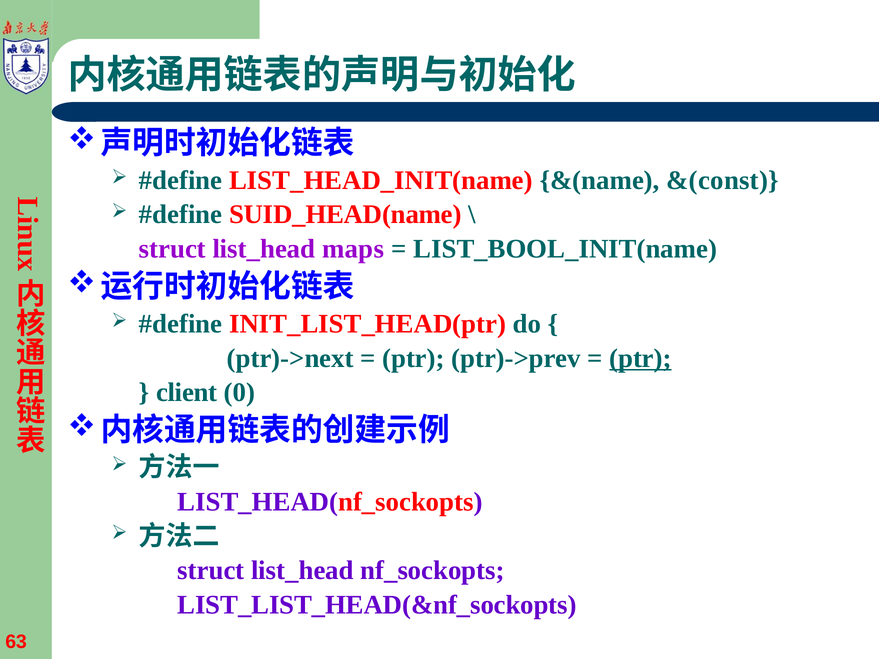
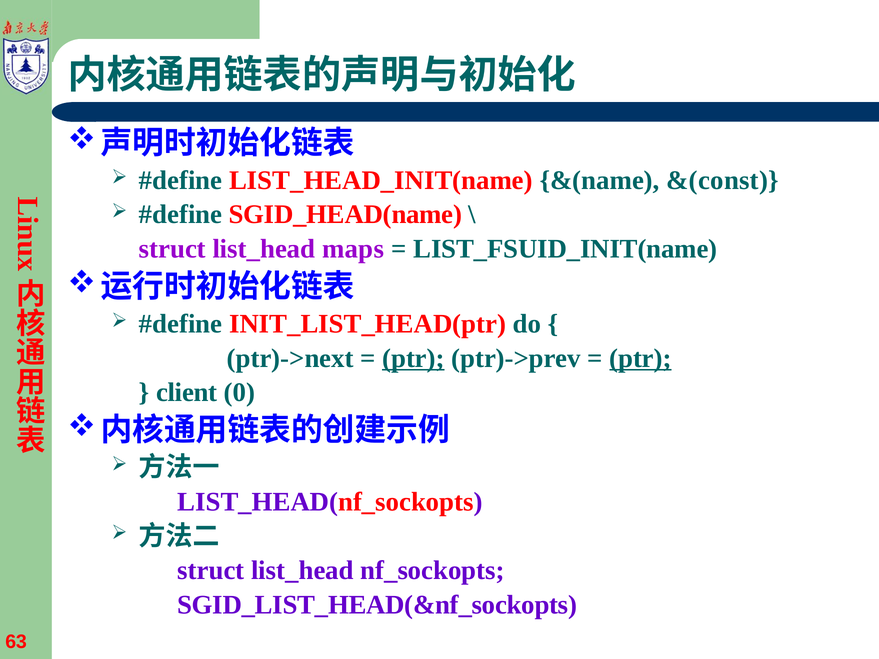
SUID_HEAD(name: SUID_HEAD(name -> SGID_HEAD(name
LIST_BOOL_INIT(name: LIST_BOOL_INIT(name -> LIST_FSUID_INIT(name
ptr at (413, 358) underline: none -> present
LIST_LIST_HEAD(&nf_sockopts: LIST_LIST_HEAD(&nf_sockopts -> SGID_LIST_HEAD(&nf_sockopts
